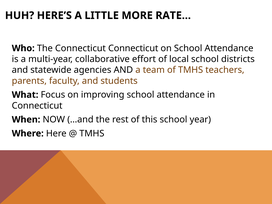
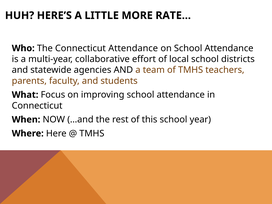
Connecticut Connecticut: Connecticut -> Attendance
